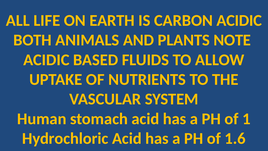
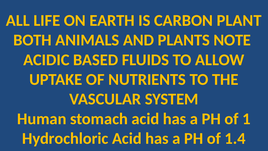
CARBON ACIDIC: ACIDIC -> PLANT
1.6: 1.6 -> 1.4
